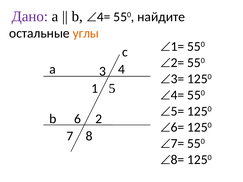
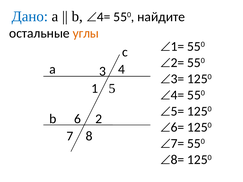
Дано colour: purple -> blue
